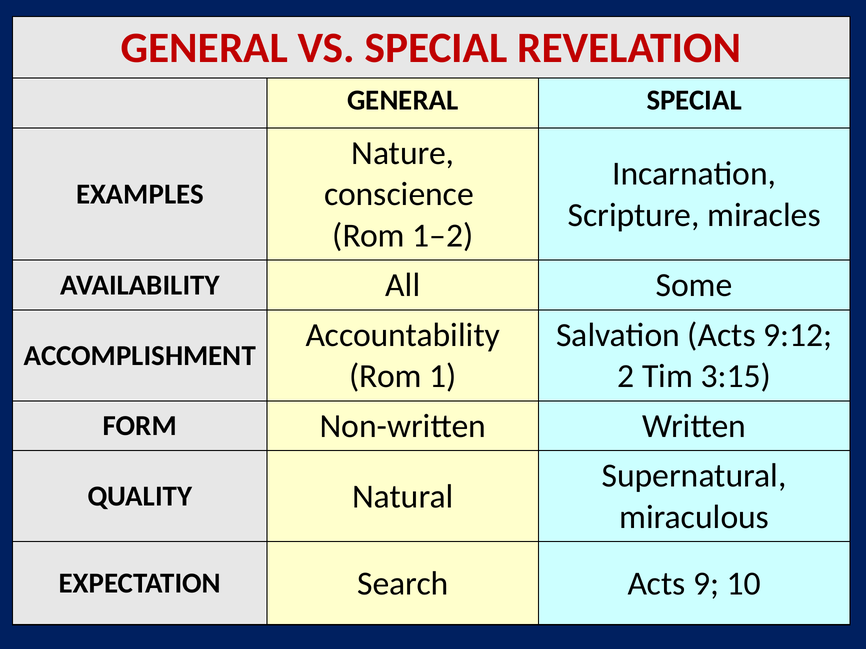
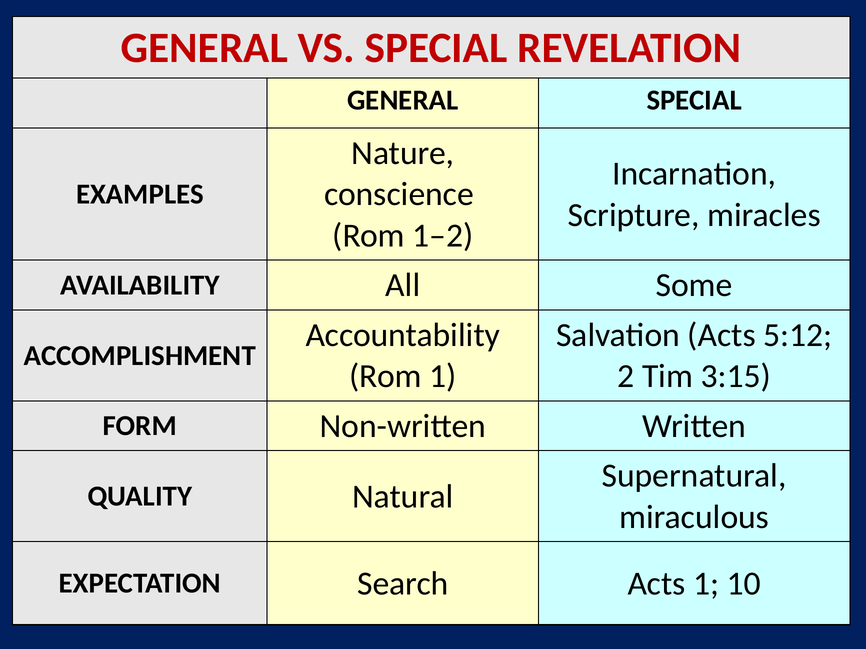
9:12: 9:12 -> 5:12
Acts 9: 9 -> 1
